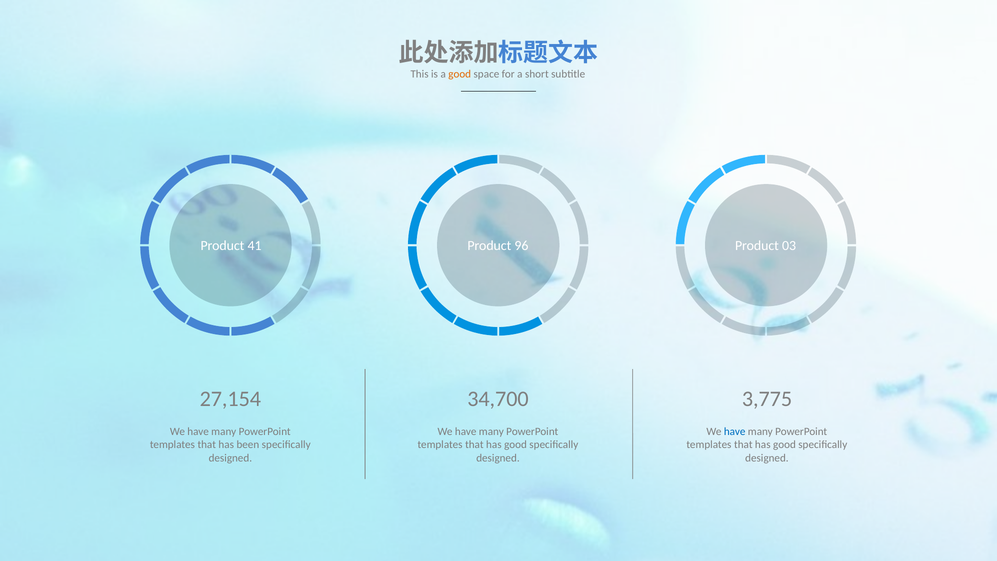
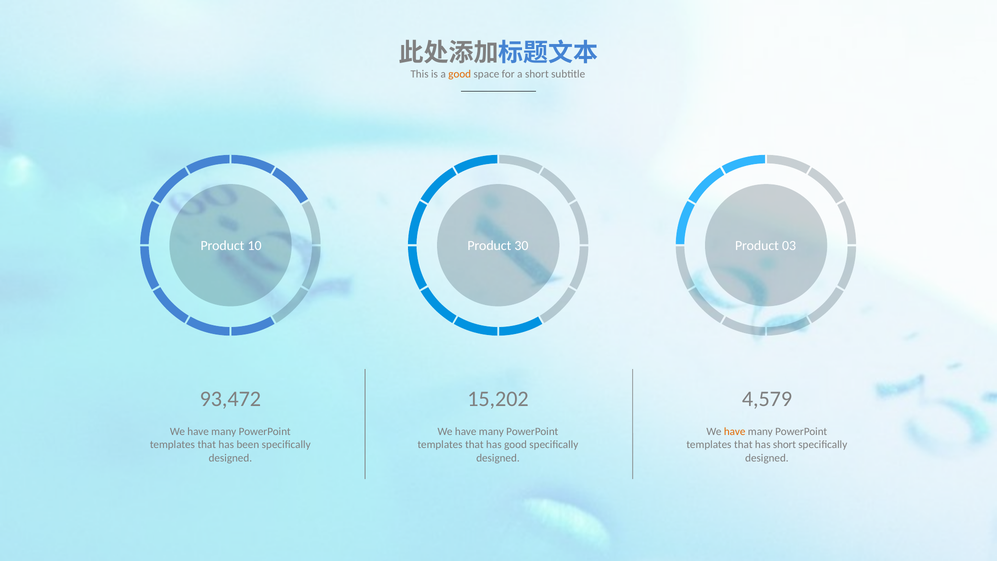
41: 41 -> 10
96: 96 -> 30
27,154: 27,154 -> 93,472
34,700: 34,700 -> 15,202
3,775: 3,775 -> 4,579
have at (735, 431) colour: blue -> orange
good at (784, 445): good -> short
